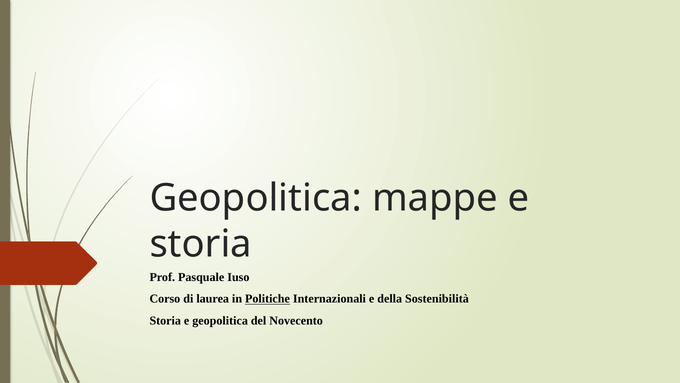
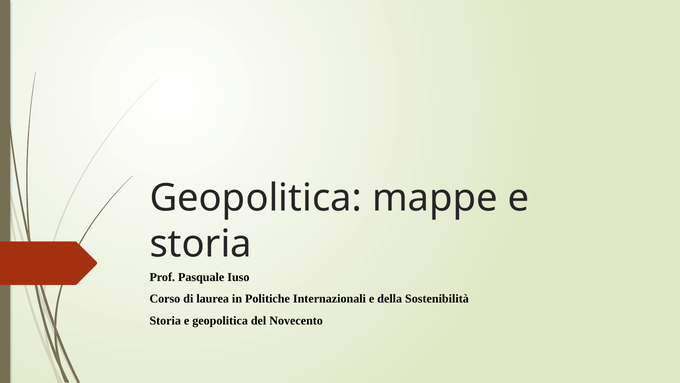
Politiche underline: present -> none
